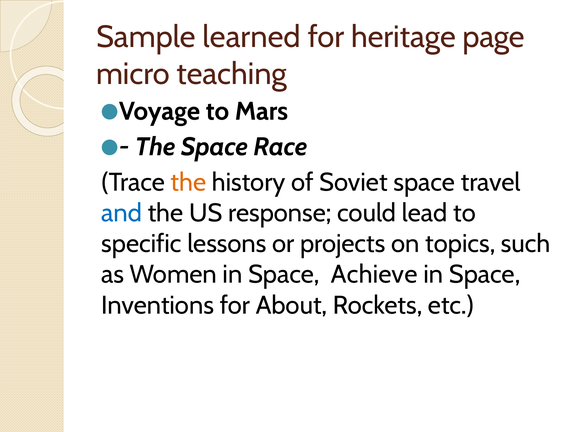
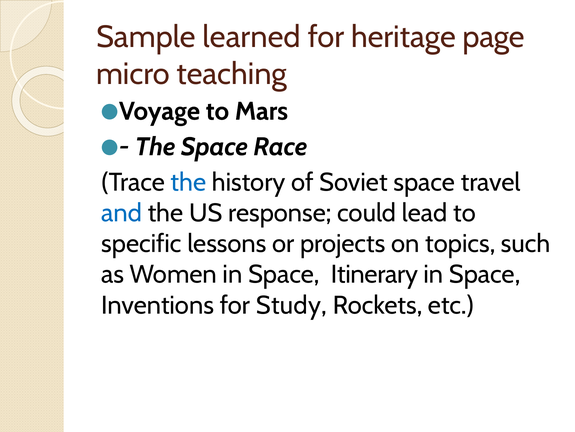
the at (188, 182) colour: orange -> blue
Achieve: Achieve -> Itinerary
About: About -> Study
